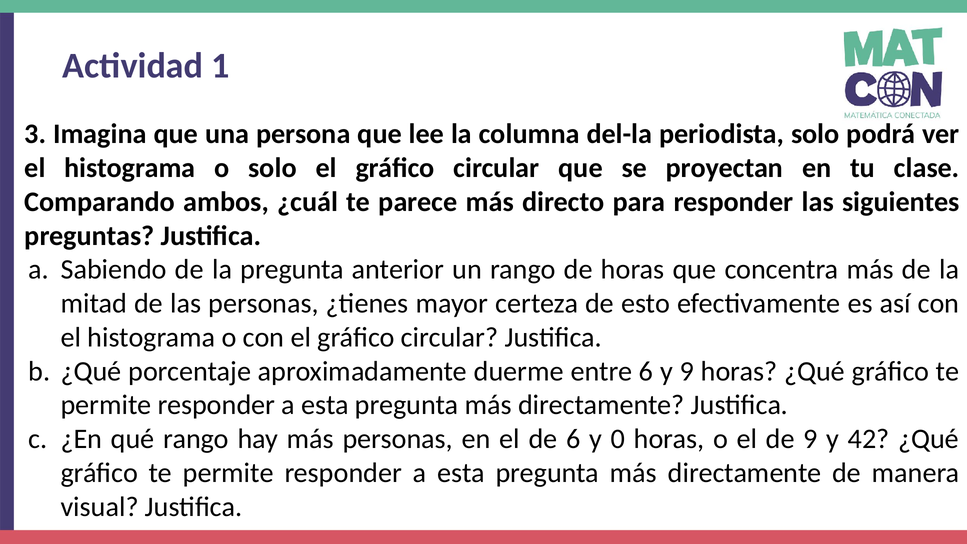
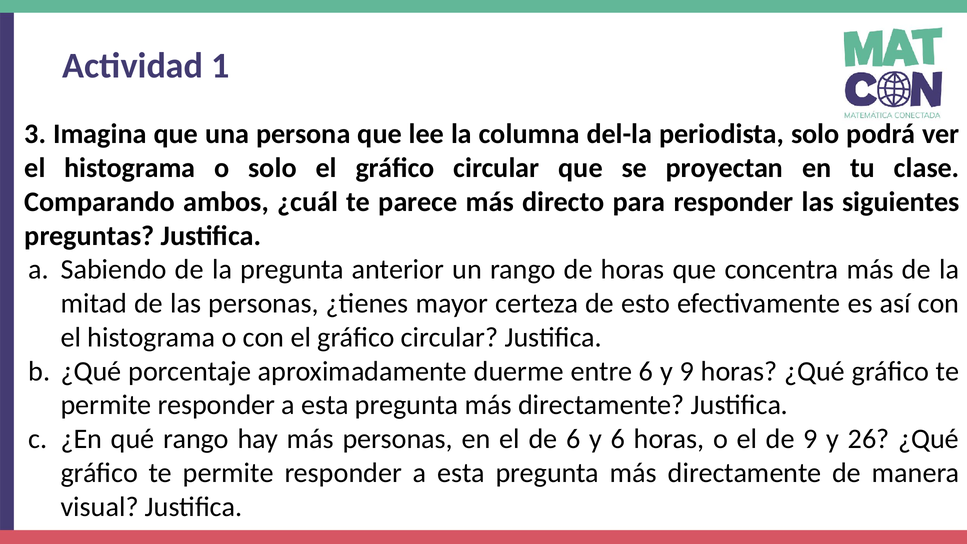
y 0: 0 -> 6
42: 42 -> 26
